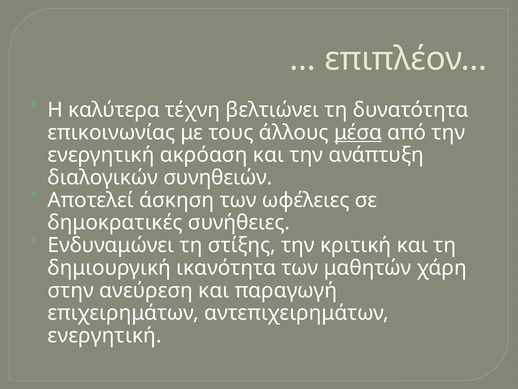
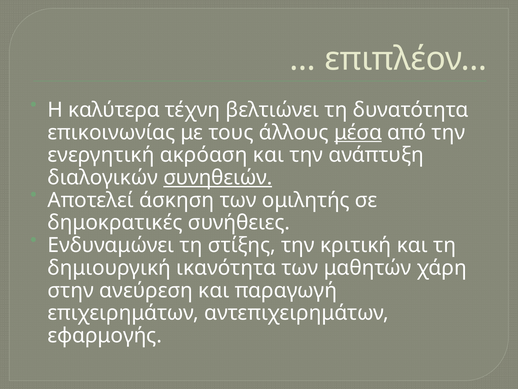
συνηθειών underline: none -> present
ωφέλειες: ωφέλειες -> ομιλητής
ενεργητική at (105, 335): ενεργητική -> εφαρμογής
